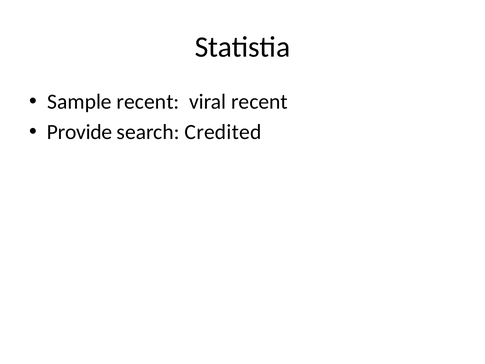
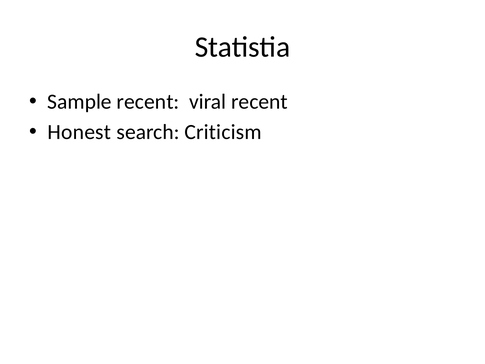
Provide: Provide -> Honest
Credited: Credited -> Criticism
